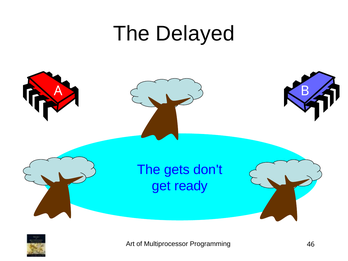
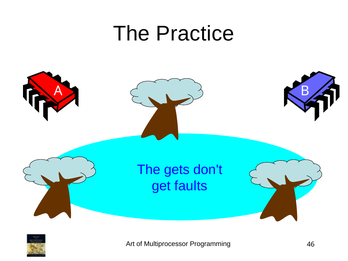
Delayed: Delayed -> Practice
ready: ready -> faults
